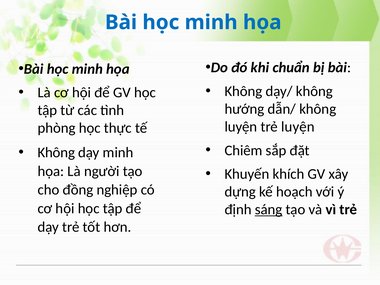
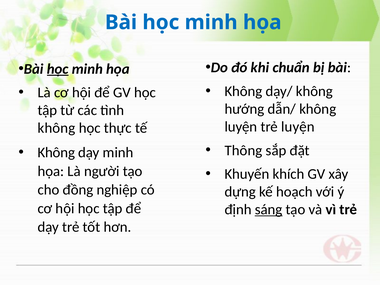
học at (58, 69) underline: none -> present
phòng at (57, 128): phòng -> không
Chiêm: Chiêm -> Thông
